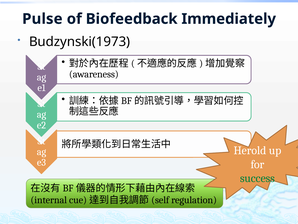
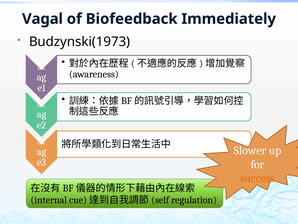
Pulse: Pulse -> Vagal
Herold: Herold -> Slower
success colour: green -> orange
